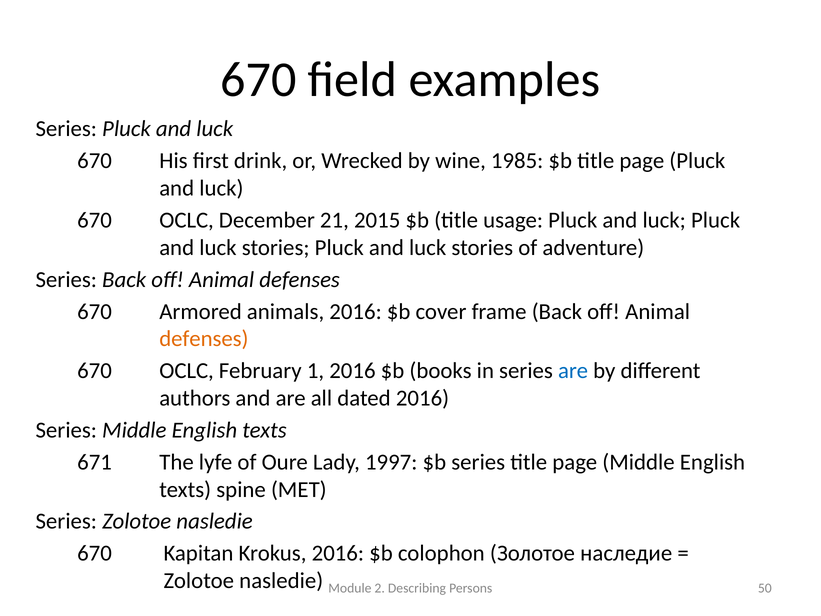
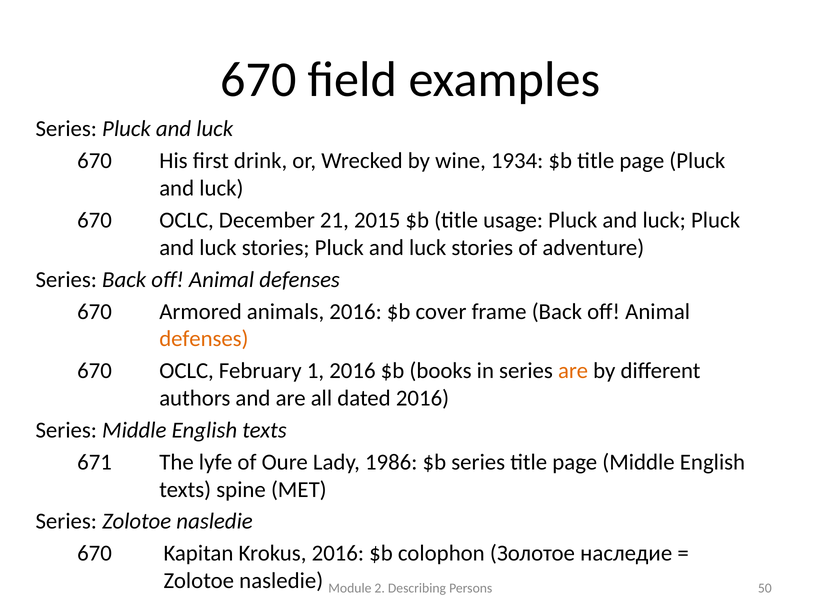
1985: 1985 -> 1934
are at (573, 371) colour: blue -> orange
1997: 1997 -> 1986
